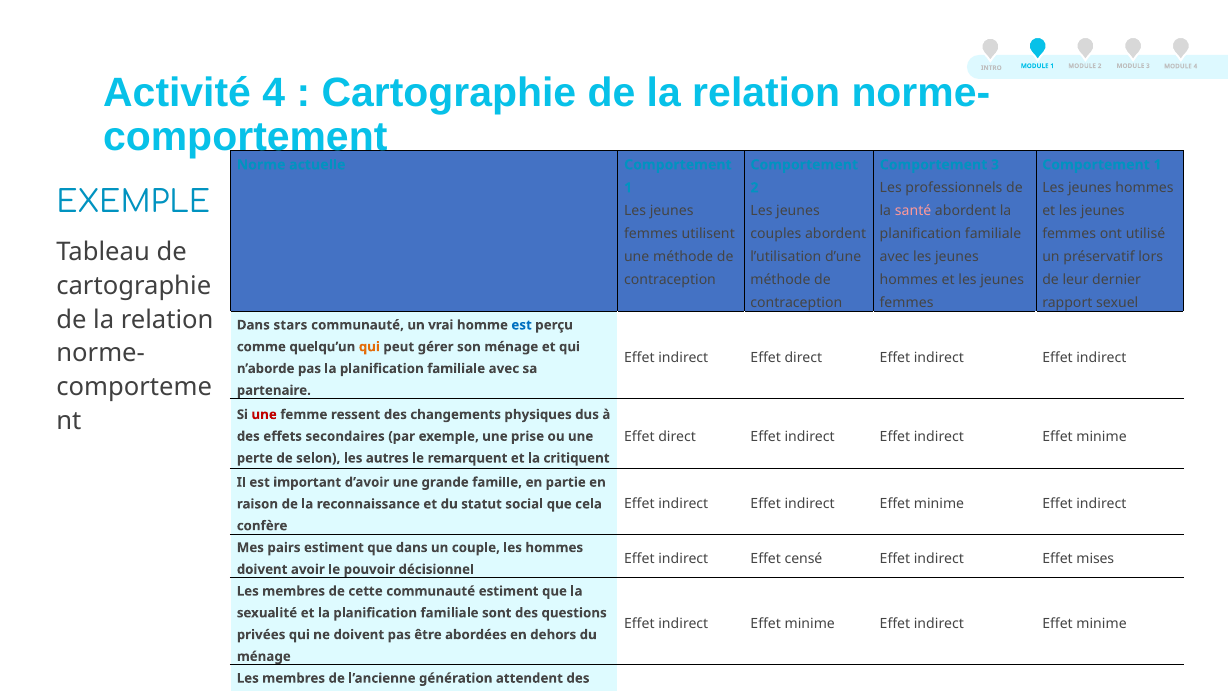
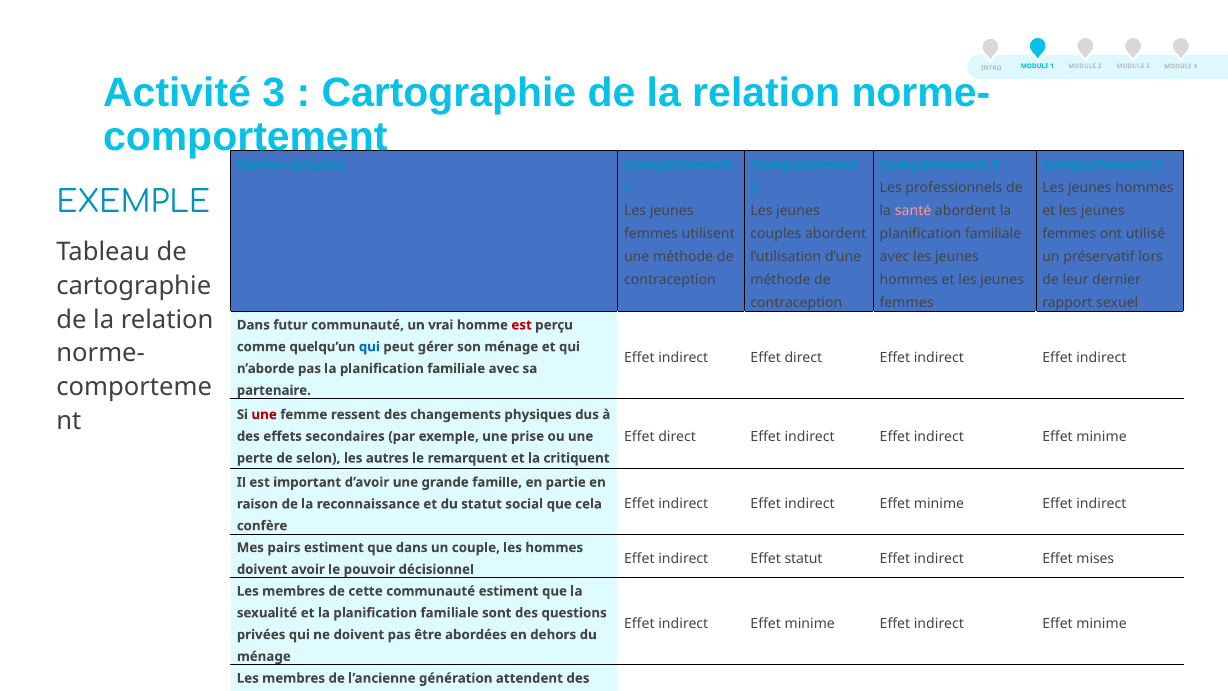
Activité 4: 4 -> 3
1 at (1158, 165): 1 -> 2
stars: stars -> futur
est at (522, 325) colour: blue -> red
qui at (369, 347) colour: orange -> blue
Effet censé: censé -> statut
